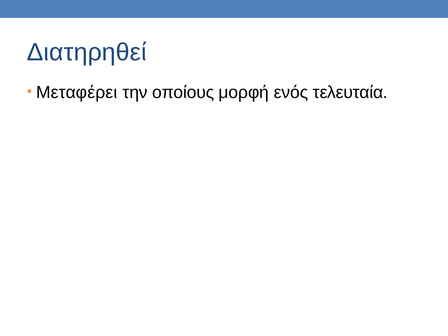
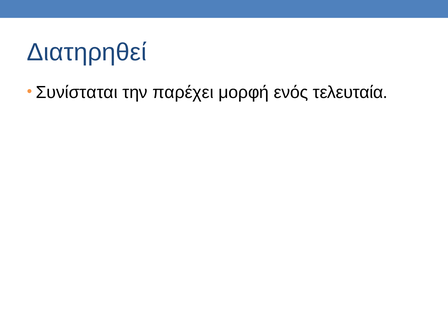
Μεταφέρει: Μεταφέρει -> Συνίσταται
οποίους: οποίους -> παρέχει
